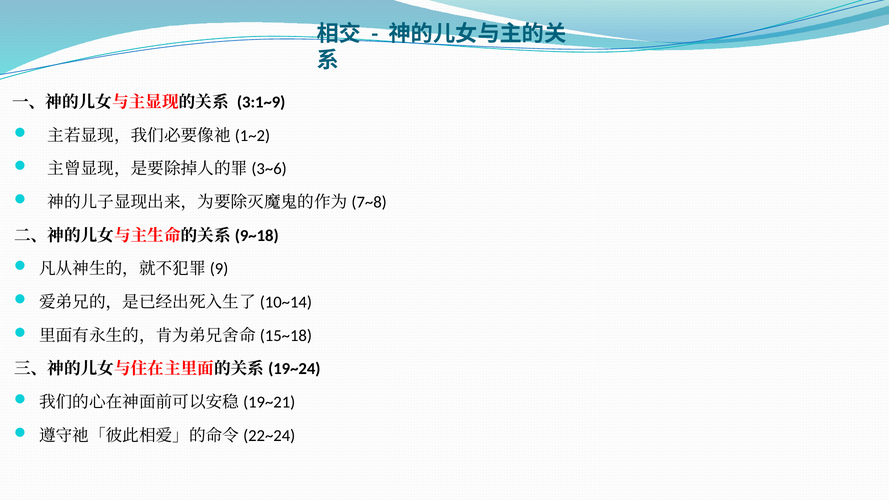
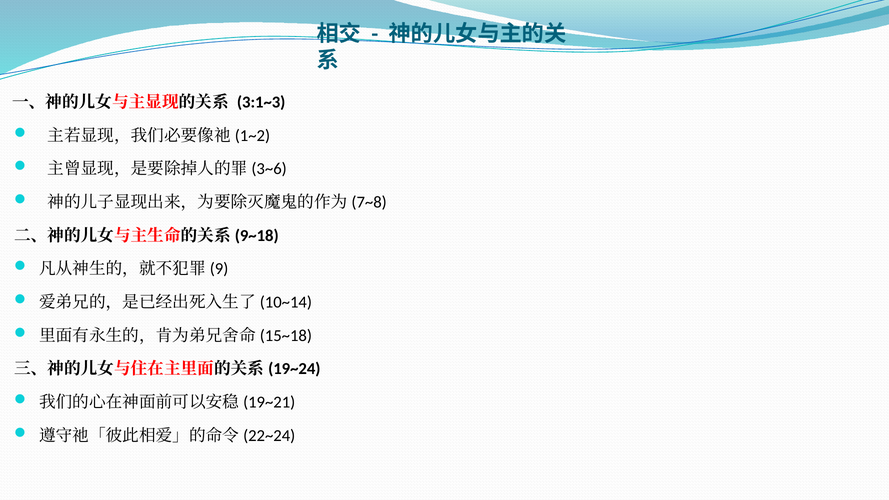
3:1~9: 3:1~9 -> 3:1~3
